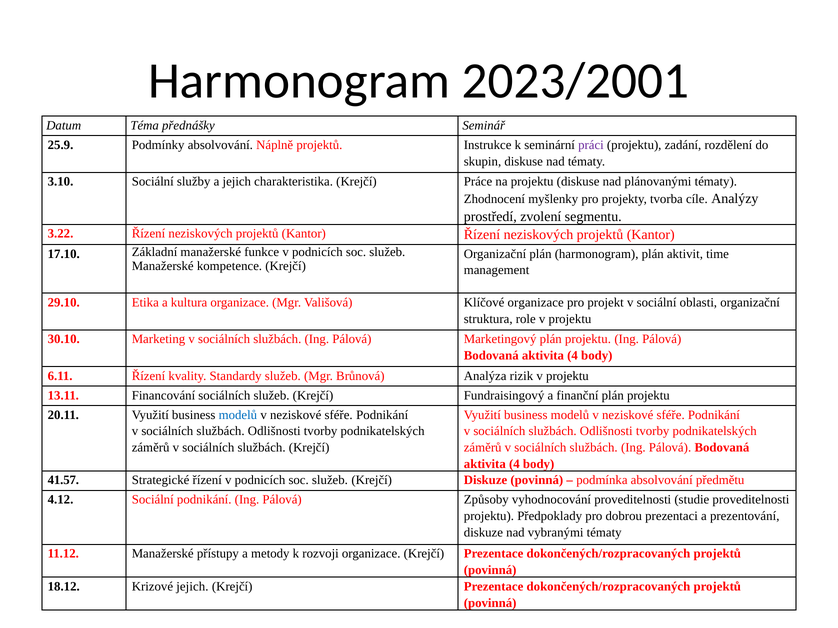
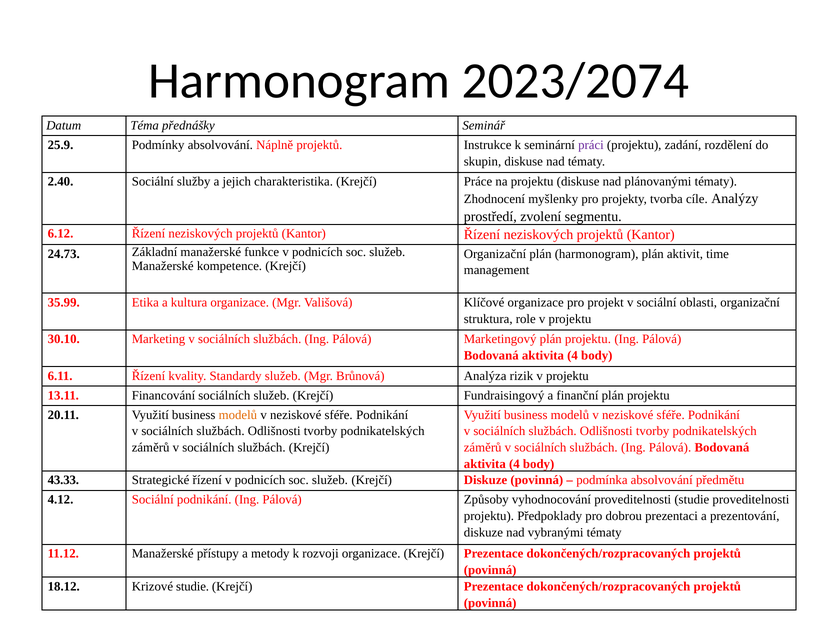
2023/2001: 2023/2001 -> 2023/2074
3.10: 3.10 -> 2.40
3.22: 3.22 -> 6.12
17.10: 17.10 -> 24.73
29.10: 29.10 -> 35.99
modelů at (238, 415) colour: blue -> orange
41.57: 41.57 -> 43.33
Krizové jejich: jejich -> studie
